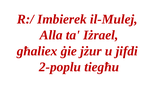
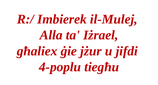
2-poplu: 2-poplu -> 4-poplu
